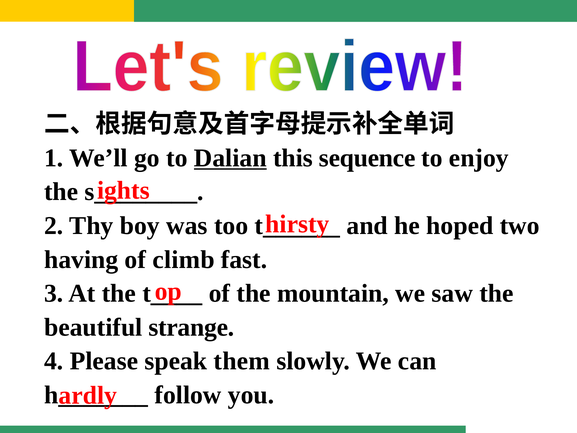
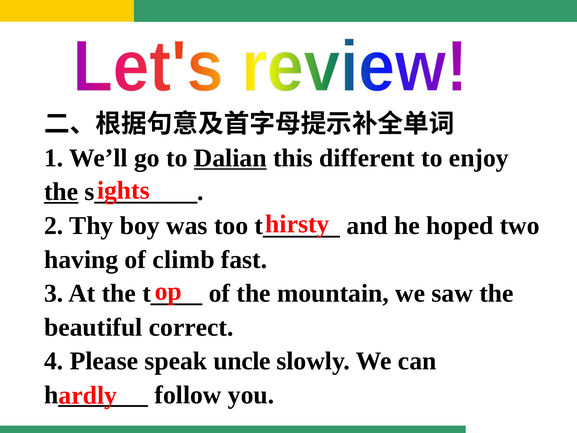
sequence: sequence -> different
the at (61, 192) underline: none -> present
strange: strange -> correct
them: them -> uncle
